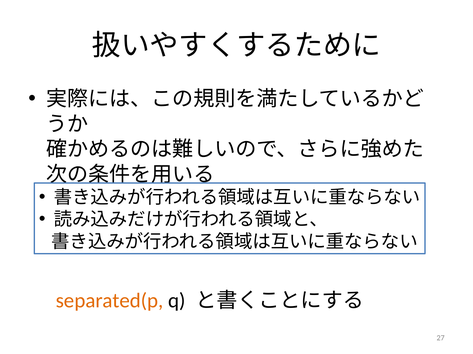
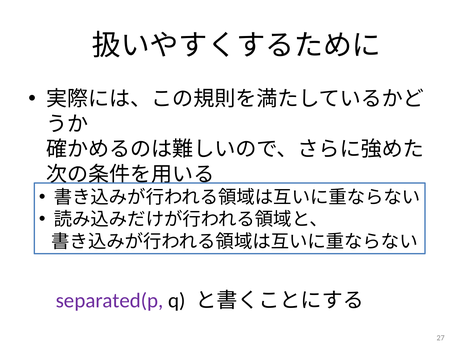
separated(p colour: orange -> purple
